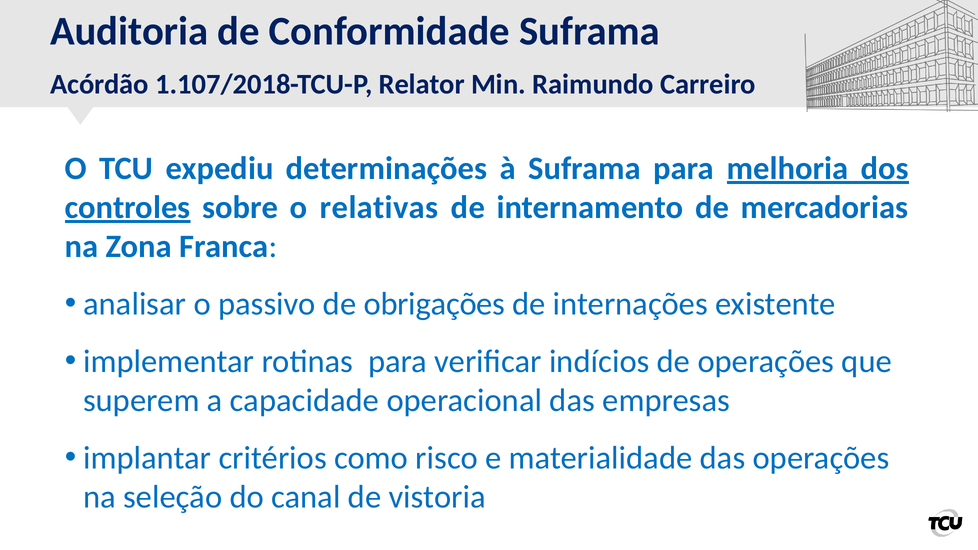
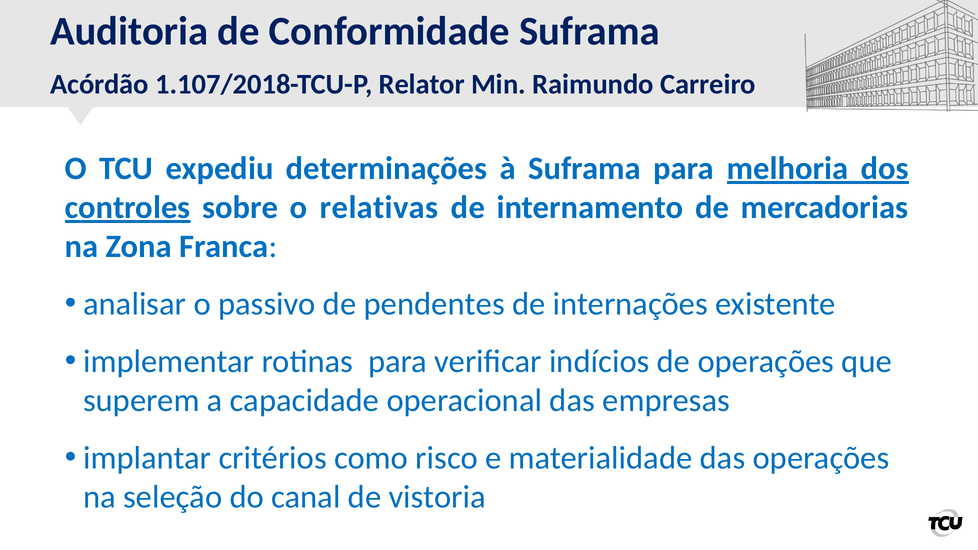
obrigações: obrigações -> pendentes
